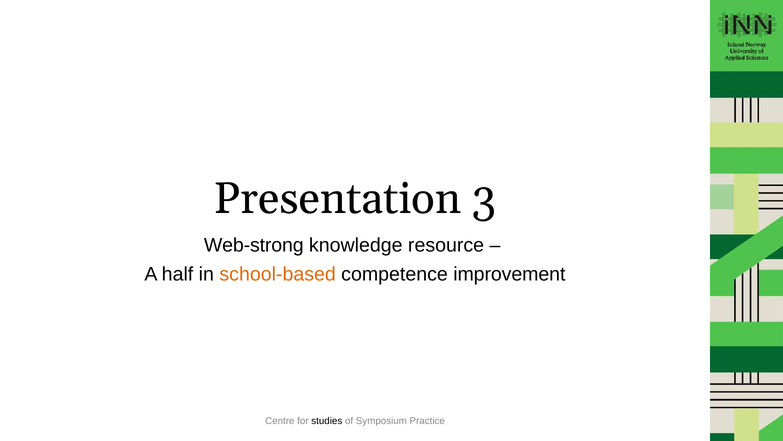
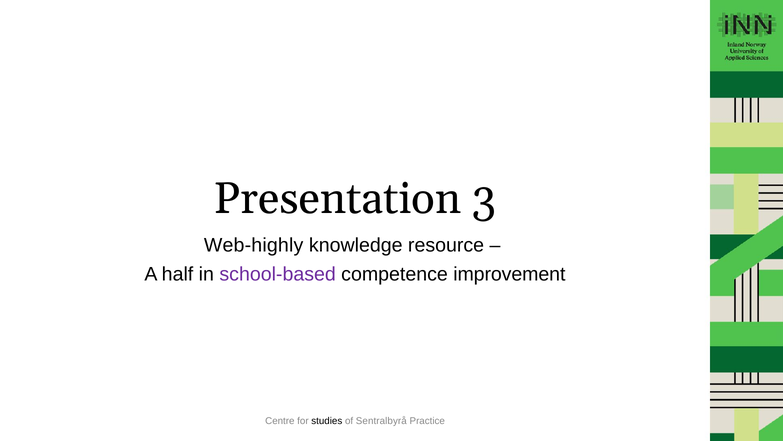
Web-strong: Web-strong -> Web-highly
school-based colour: orange -> purple
Symposium: Symposium -> Sentralbyrå
